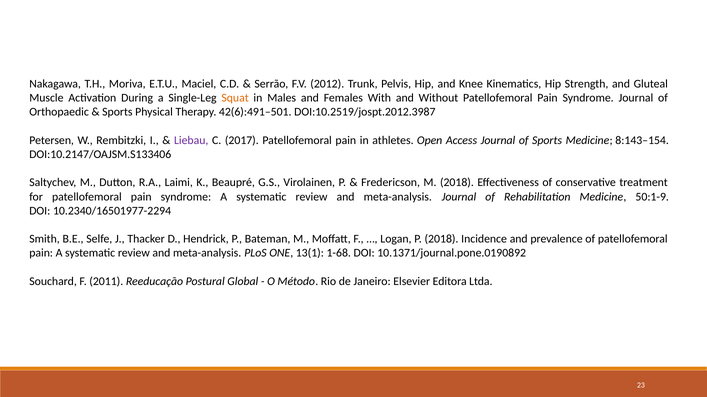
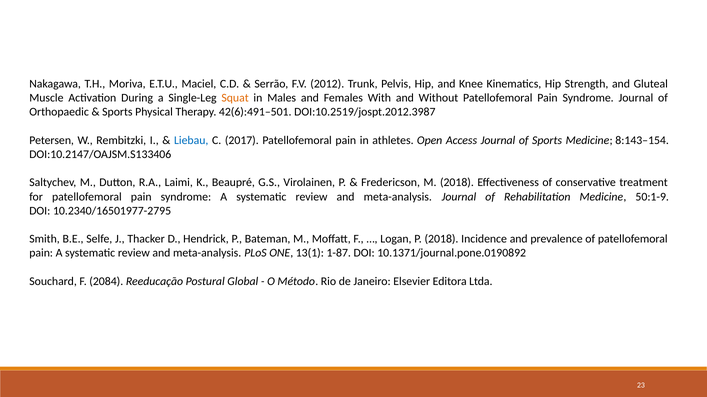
Liebau colour: purple -> blue
10.2340/16501977-2294: 10.2340/16501977-2294 -> 10.2340/16501977-2795
1-68: 1-68 -> 1-87
2011: 2011 -> 2084
